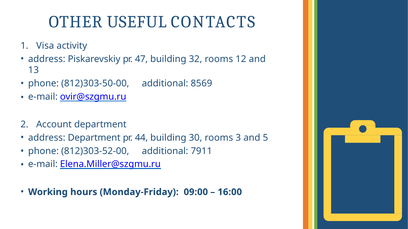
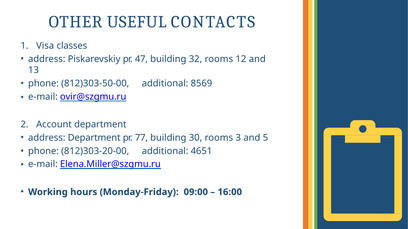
activity: activity -> classes
44: 44 -> 77
812)303-52-00: 812)303-52-00 -> 812)303-20-00
7911: 7911 -> 4651
